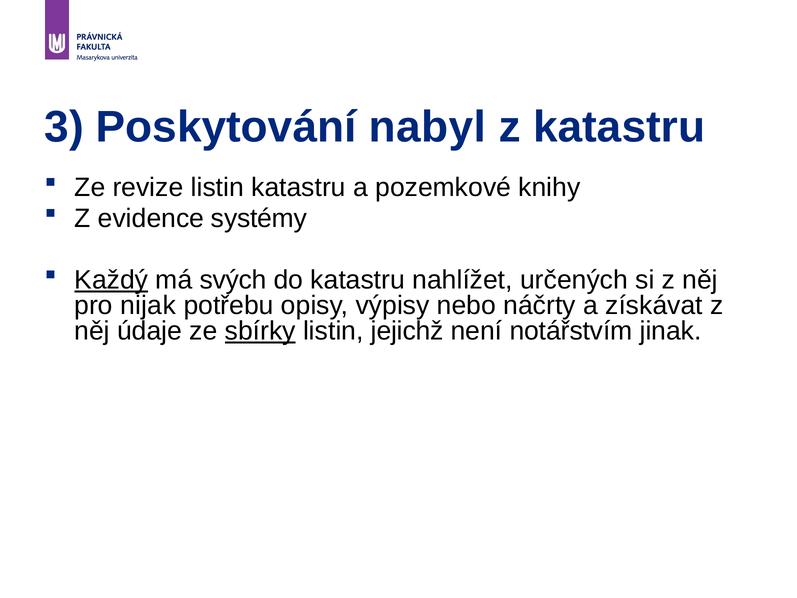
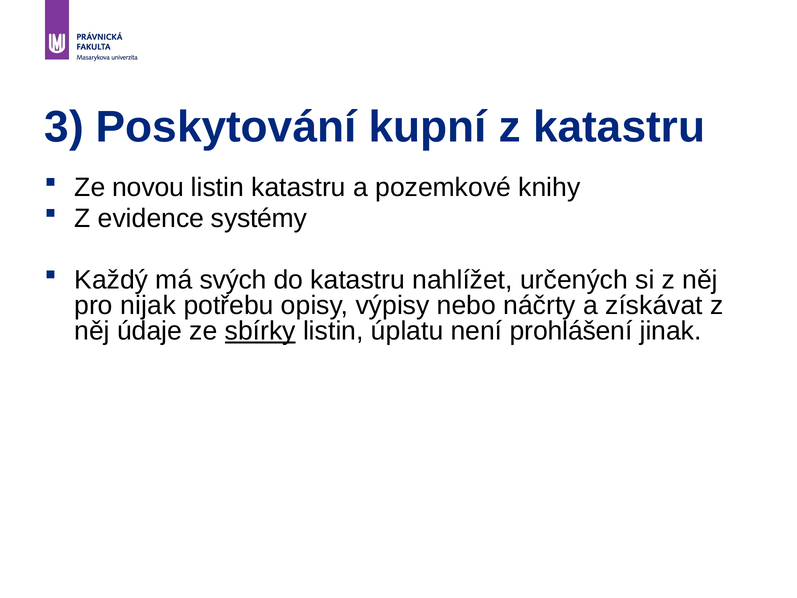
nabyl: nabyl -> kupní
revize: revize -> novou
Každý underline: present -> none
jejichž: jejichž -> úplatu
notářstvím: notářstvím -> prohlášení
